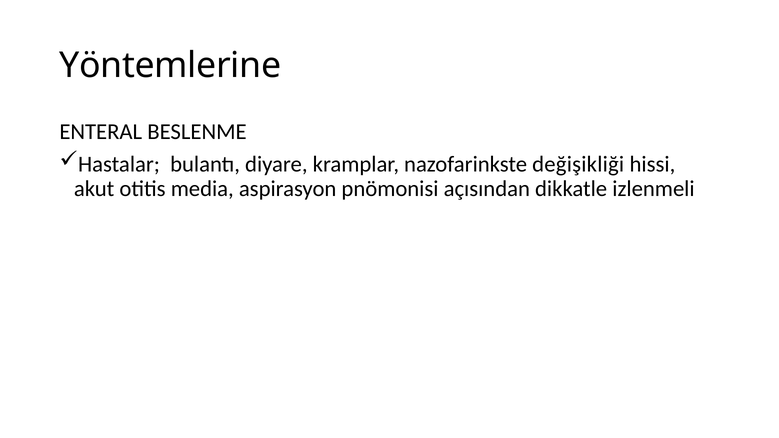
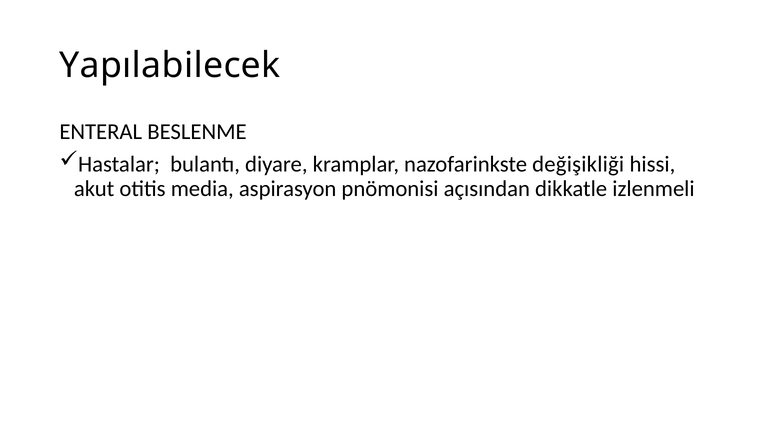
Yöntemlerine: Yöntemlerine -> Yapılabilecek
